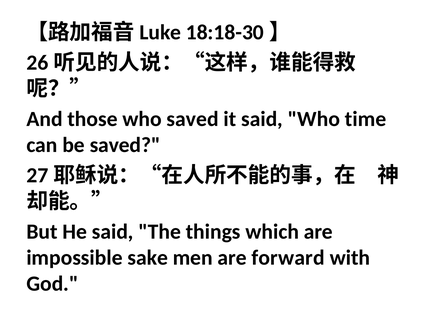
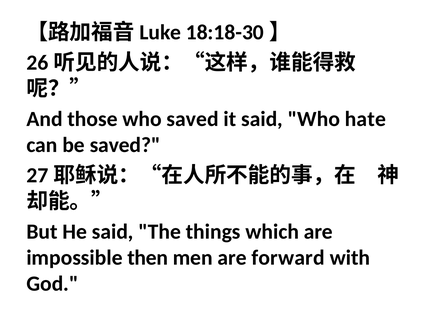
time: time -> hate
sake: sake -> then
